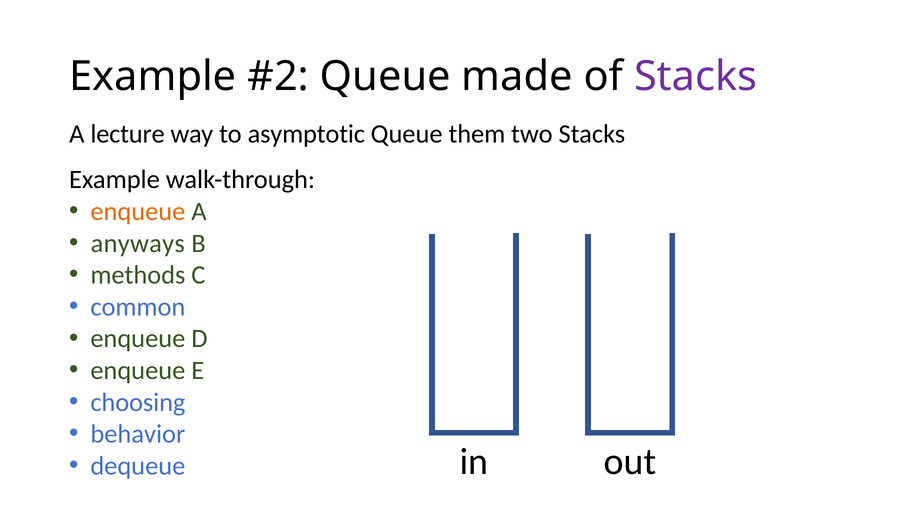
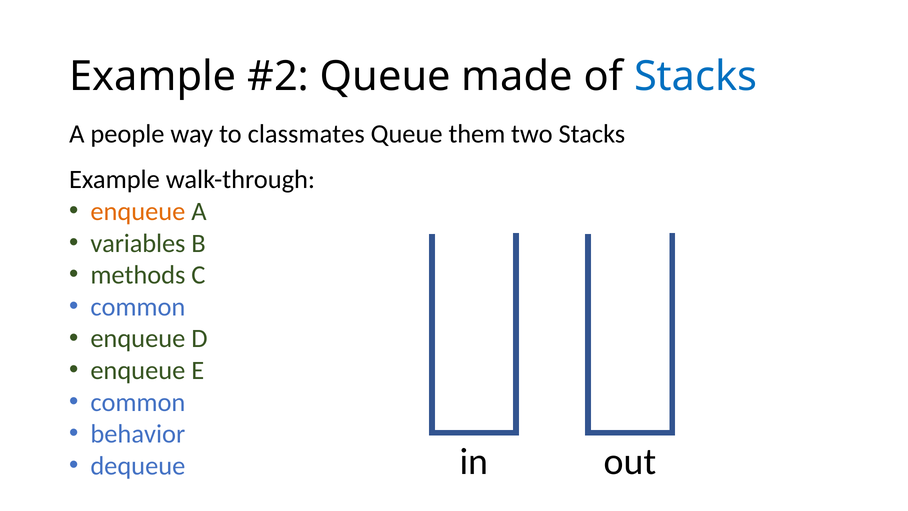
Stacks at (696, 76) colour: purple -> blue
lecture: lecture -> people
asymptotic: asymptotic -> classmates
anyways: anyways -> variables
choosing at (138, 402): choosing -> common
